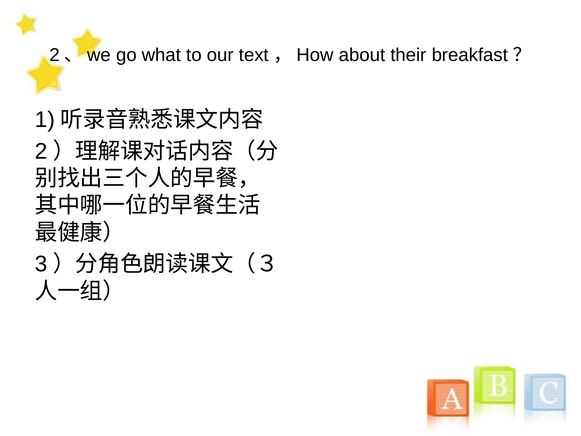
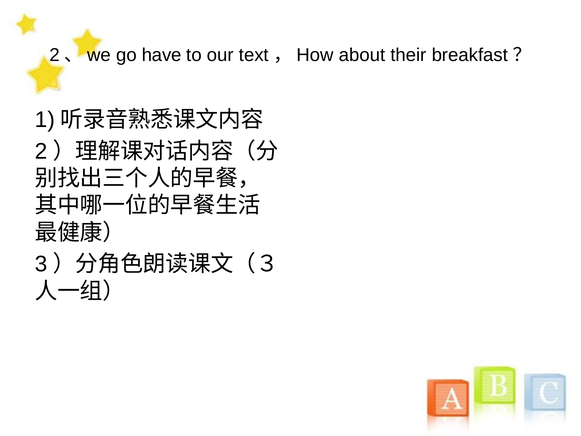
what: what -> have
